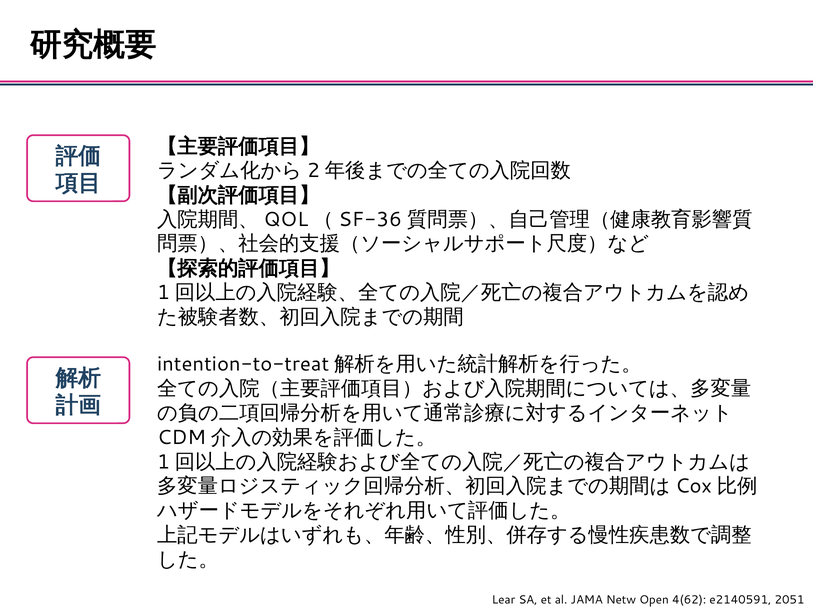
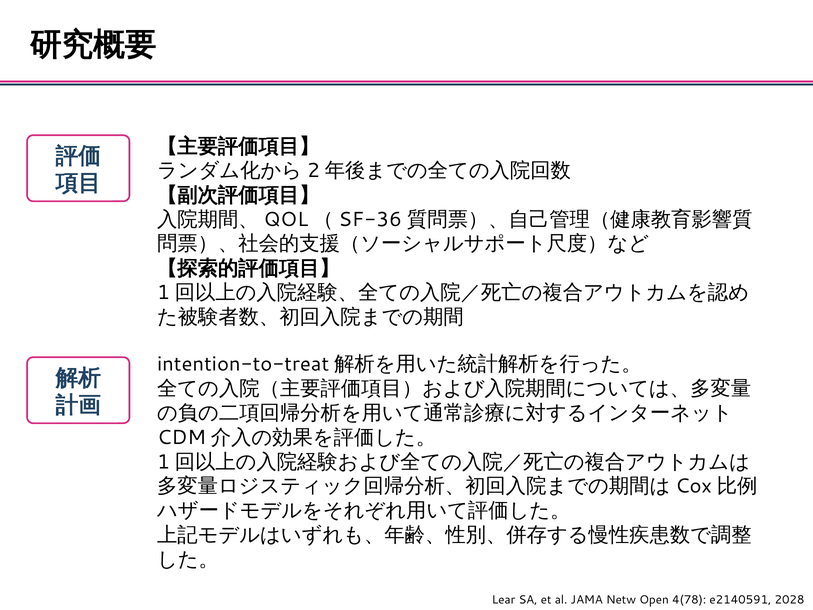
4(62: 4(62 -> 4(78
2051: 2051 -> 2028
